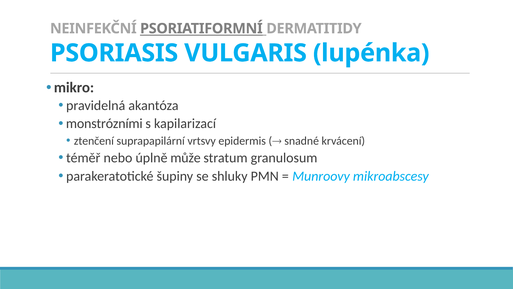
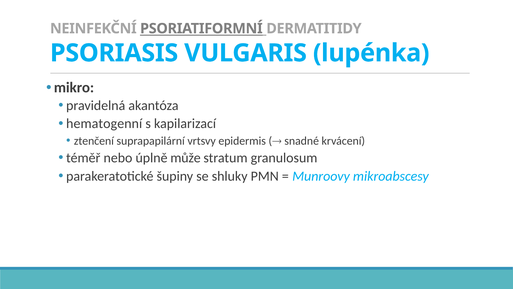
monstrózními: monstrózními -> hematogenní
